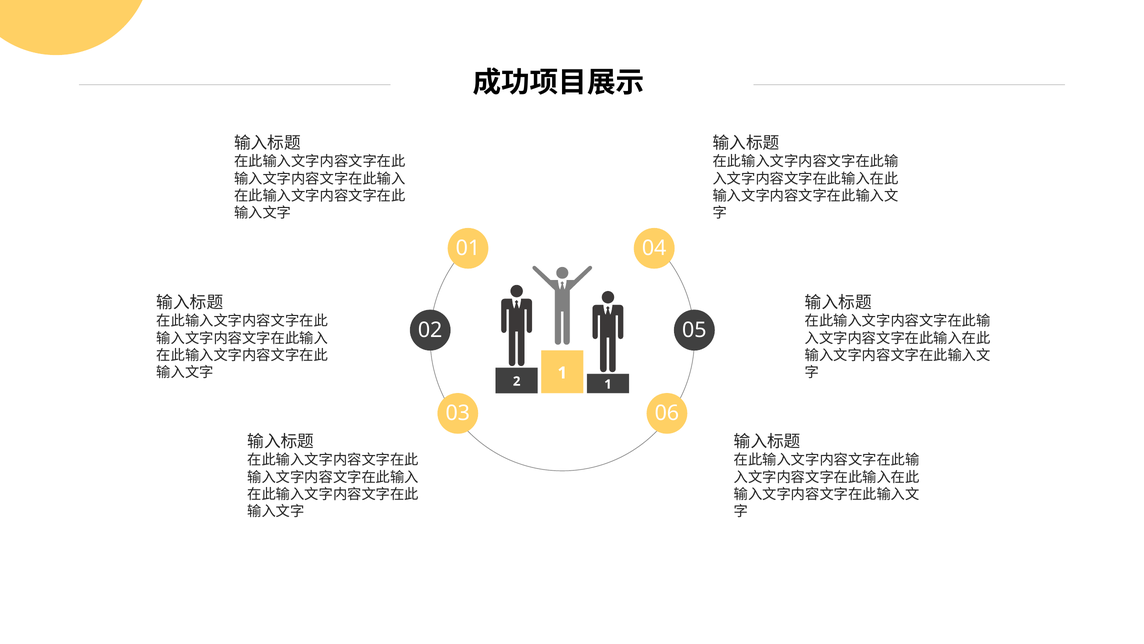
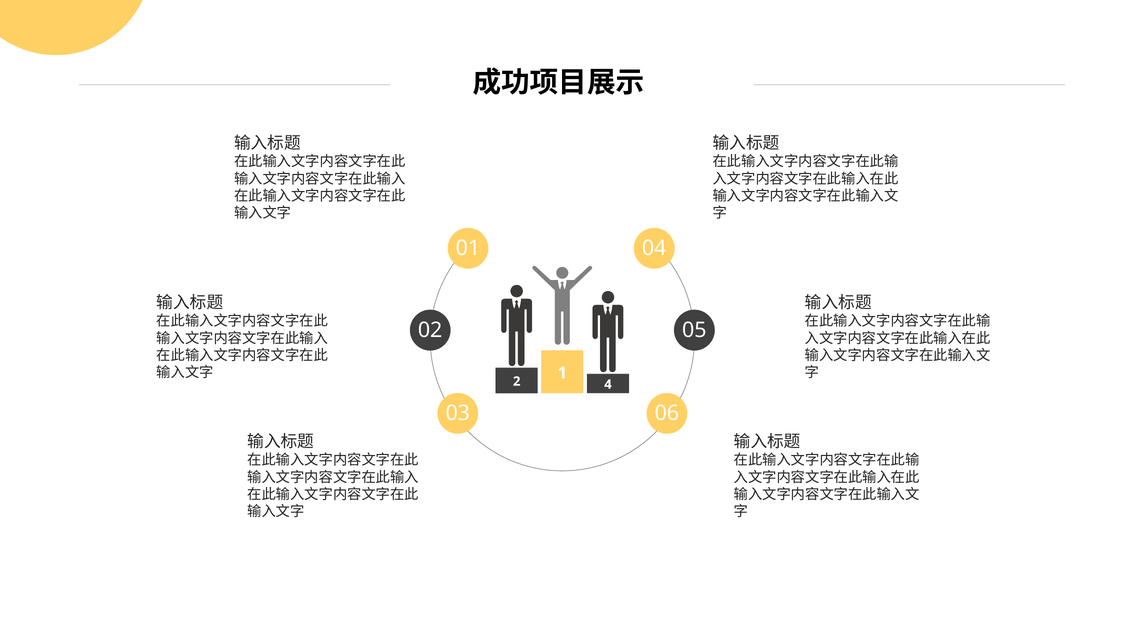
2 1: 1 -> 4
